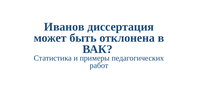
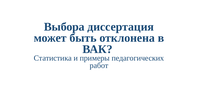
Иванов: Иванов -> Выбора
